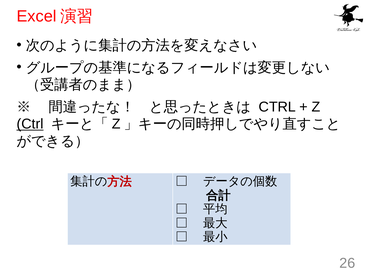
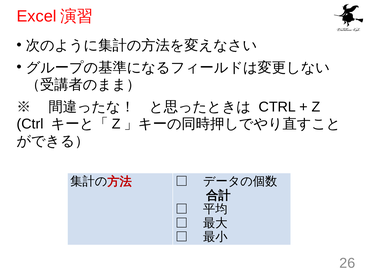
Ctrl at (30, 124) underline: present -> none
